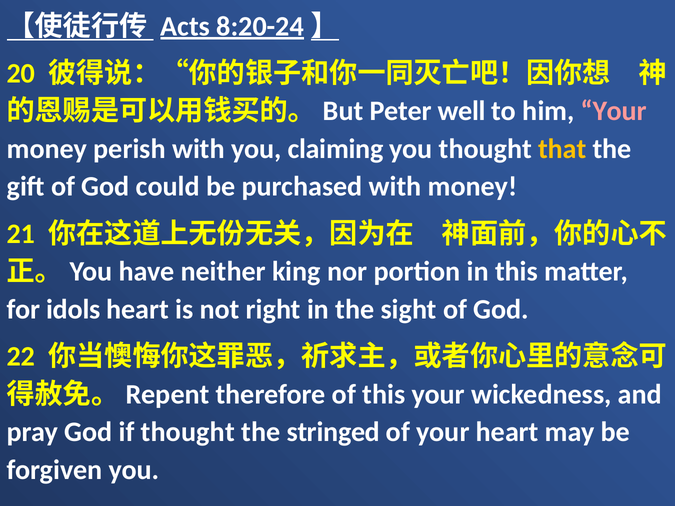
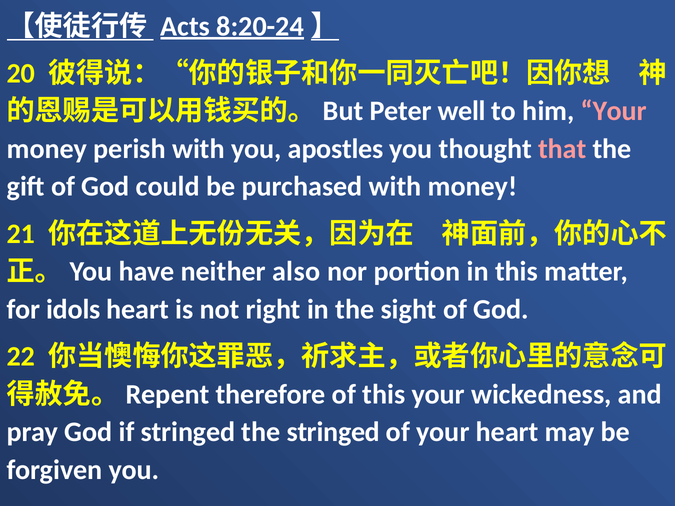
claiming: claiming -> apostles
that colour: yellow -> pink
king: king -> also
if thought: thought -> stringed
